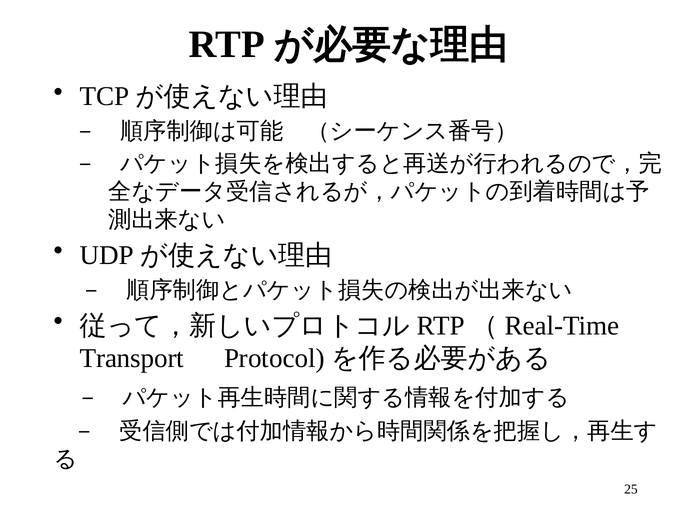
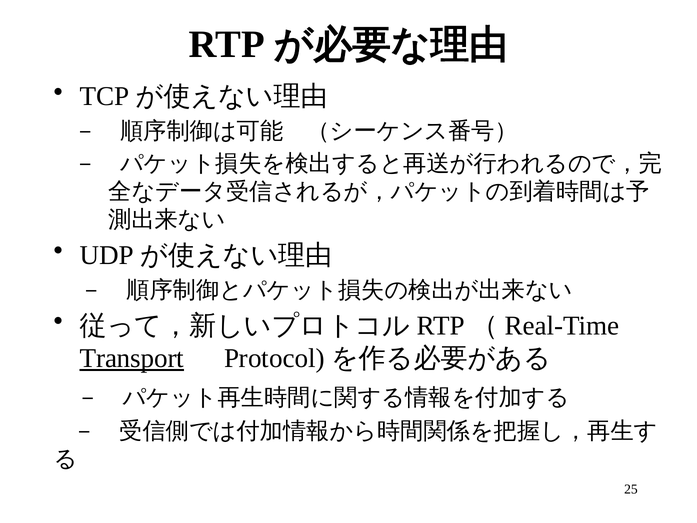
Transport underline: none -> present
